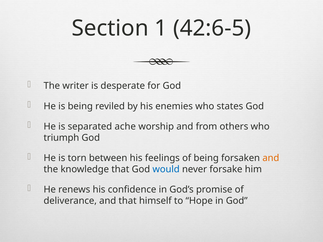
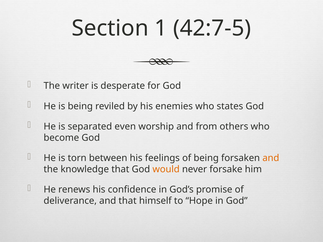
42:6-5: 42:6-5 -> 42:7-5
ache: ache -> even
triumph: triumph -> become
would colour: blue -> orange
